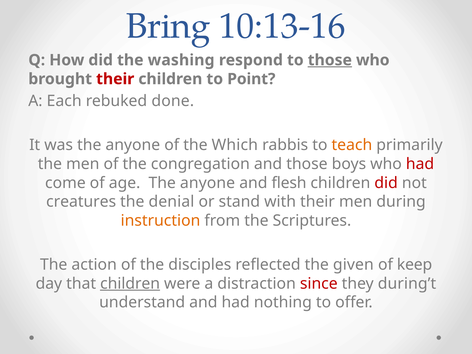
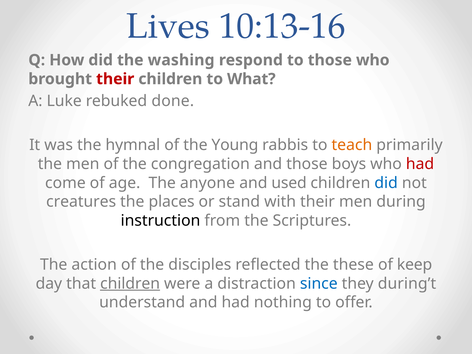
Bring: Bring -> Lives
those at (330, 60) underline: present -> none
Point: Point -> What
Each: Each -> Luke
was the anyone: anyone -> hymnal
Which: Which -> Young
flesh: flesh -> used
did at (386, 183) colour: red -> blue
denial: denial -> places
instruction colour: orange -> black
given: given -> these
since colour: red -> blue
